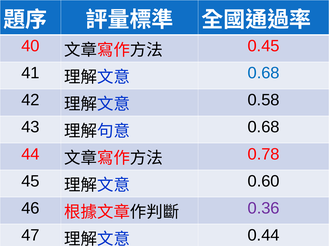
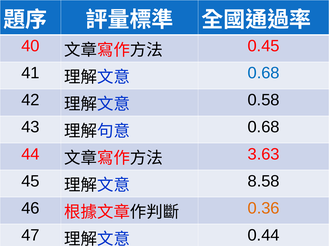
0.78: 0.78 -> 3.63
0.60: 0.60 -> 8.58
0.36 colour: purple -> orange
